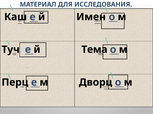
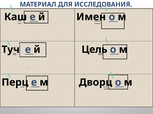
Тема: Тема -> Цель
